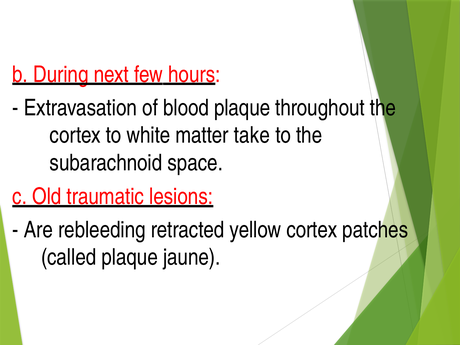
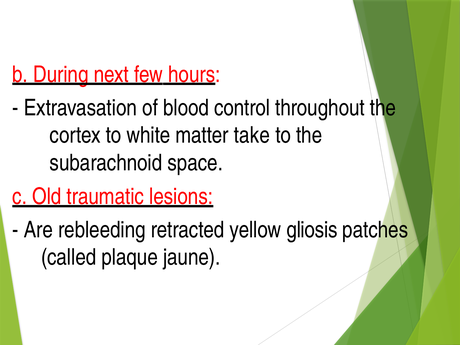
blood plaque: plaque -> control
yellow cortex: cortex -> gliosis
